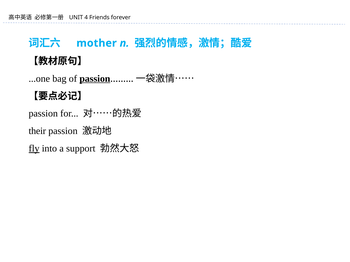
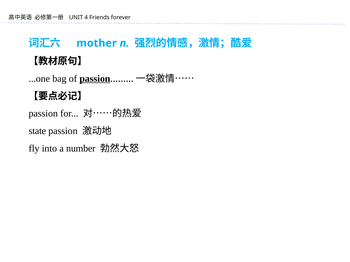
their: their -> state
fly underline: present -> none
support: support -> number
